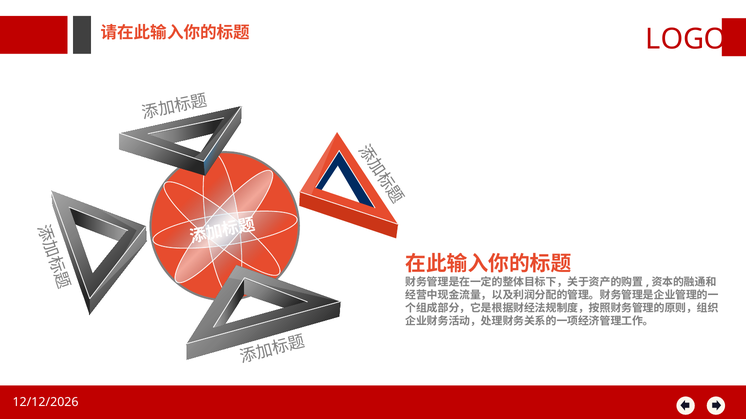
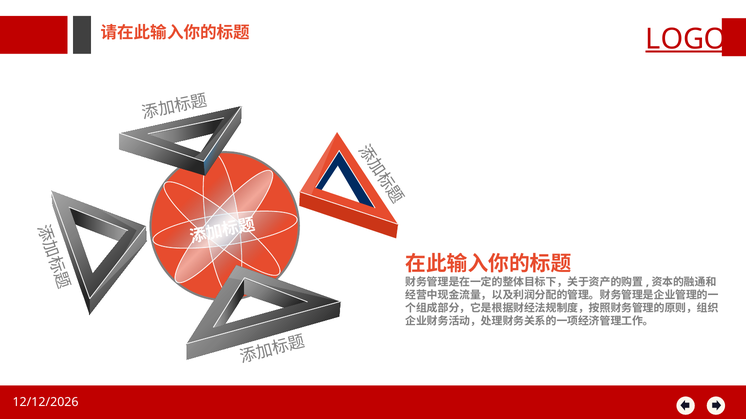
LOGO underline: none -> present
